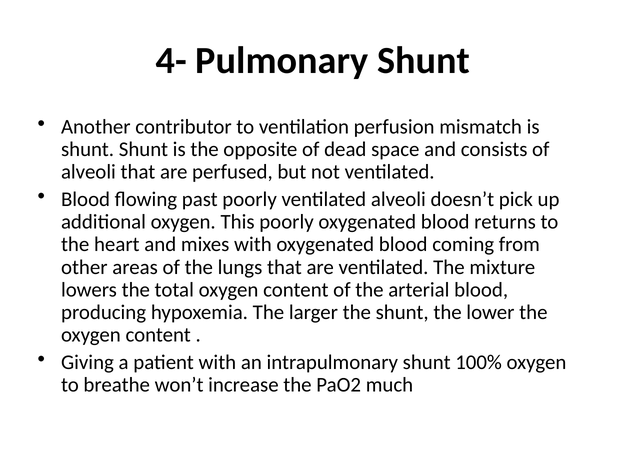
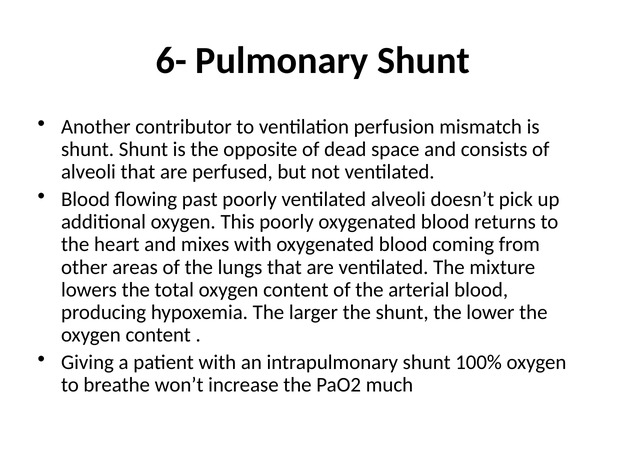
4-: 4- -> 6-
